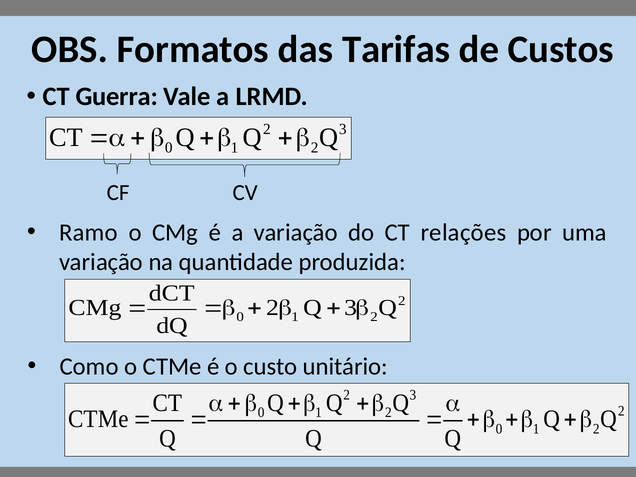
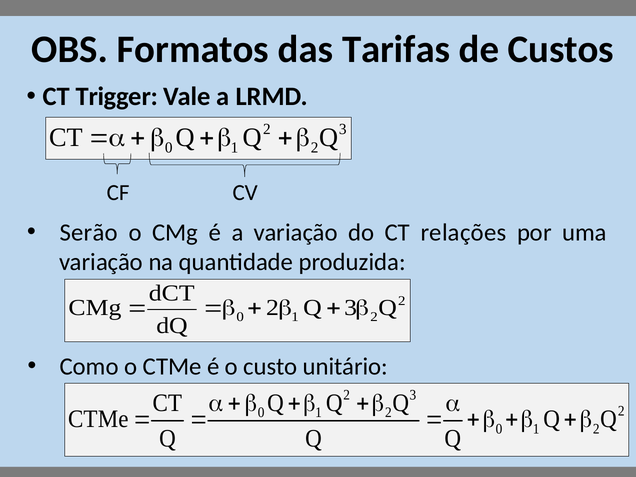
Guerra: Guerra -> Trigger
Ramo: Ramo -> Serão
